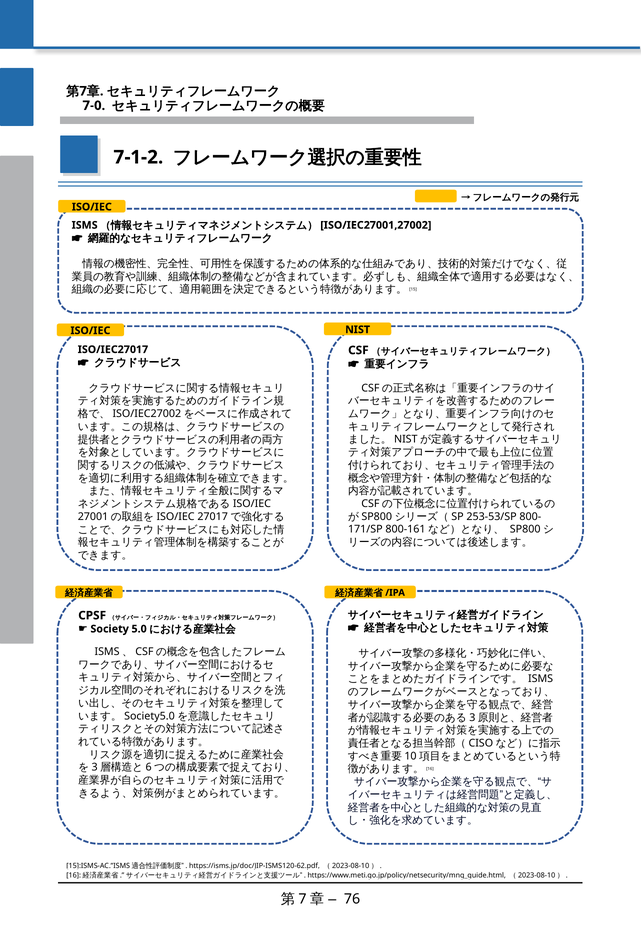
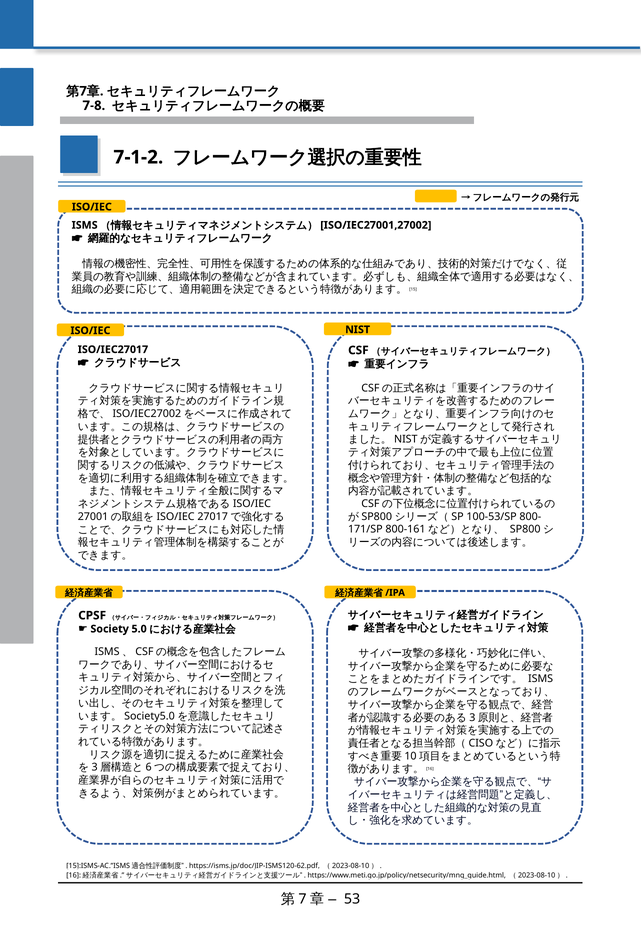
7-0: 7-0 -> 7-8
253-53/SP: 253-53/SP -> 100-53/SP
76: 76 -> 53
